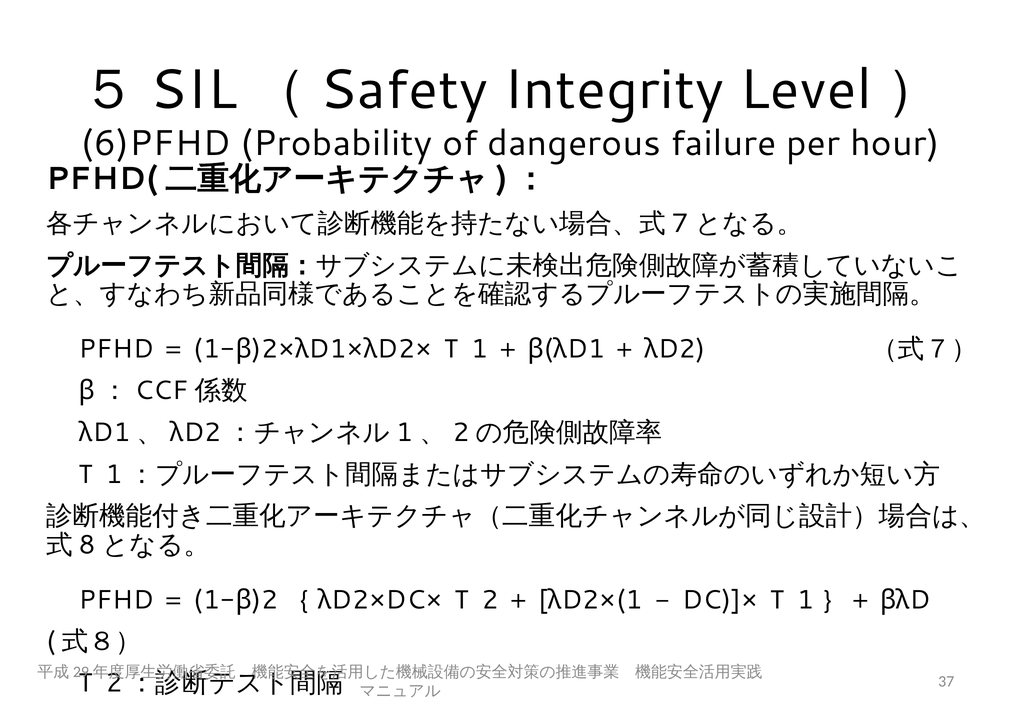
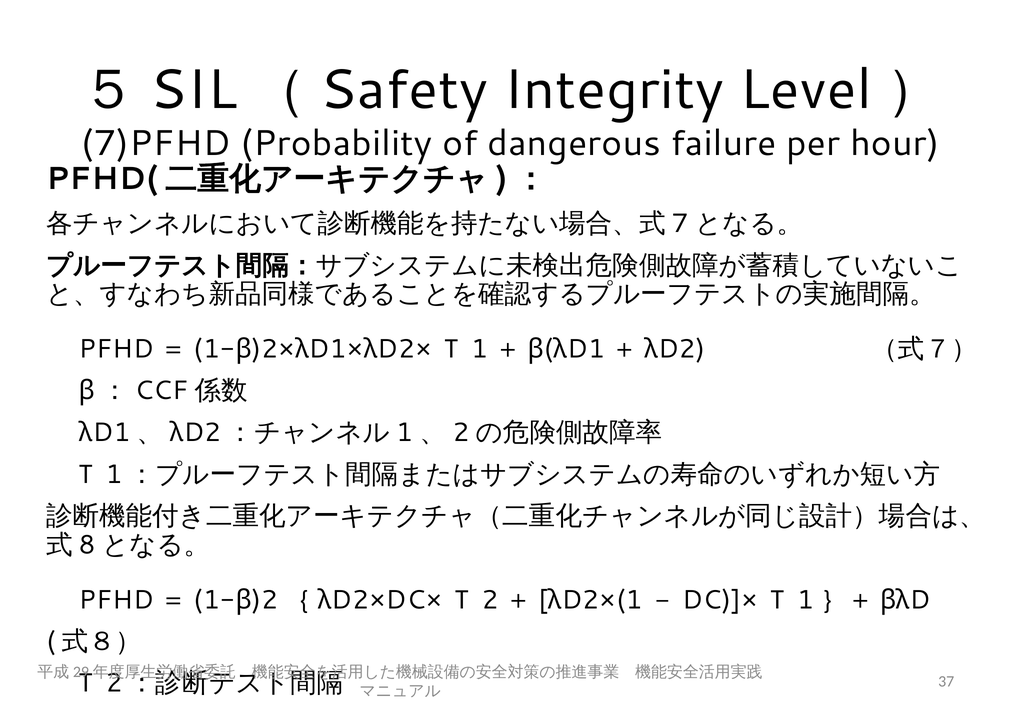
6)PFHD: 6)PFHD -> 7)PFHD
